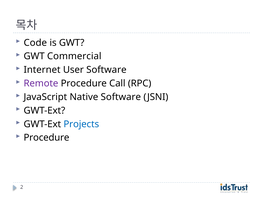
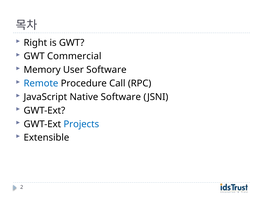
Code: Code -> Right
Internet: Internet -> Memory
Remote colour: purple -> blue
Procedure at (46, 138): Procedure -> Extensible
